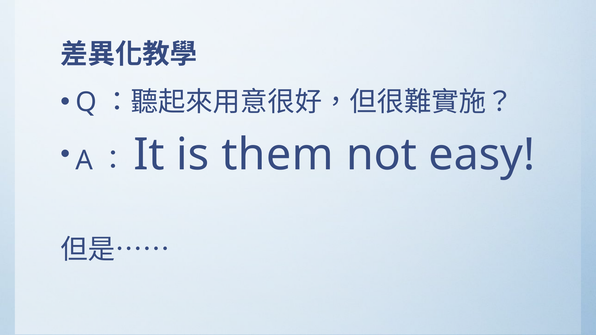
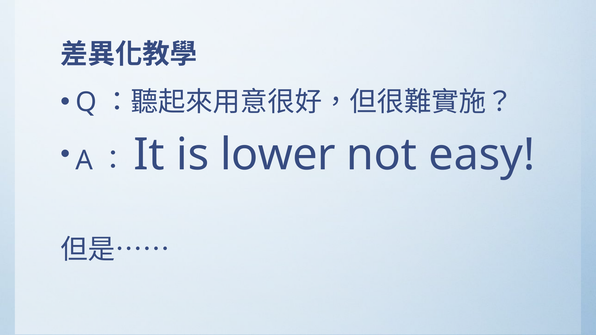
them: them -> lower
